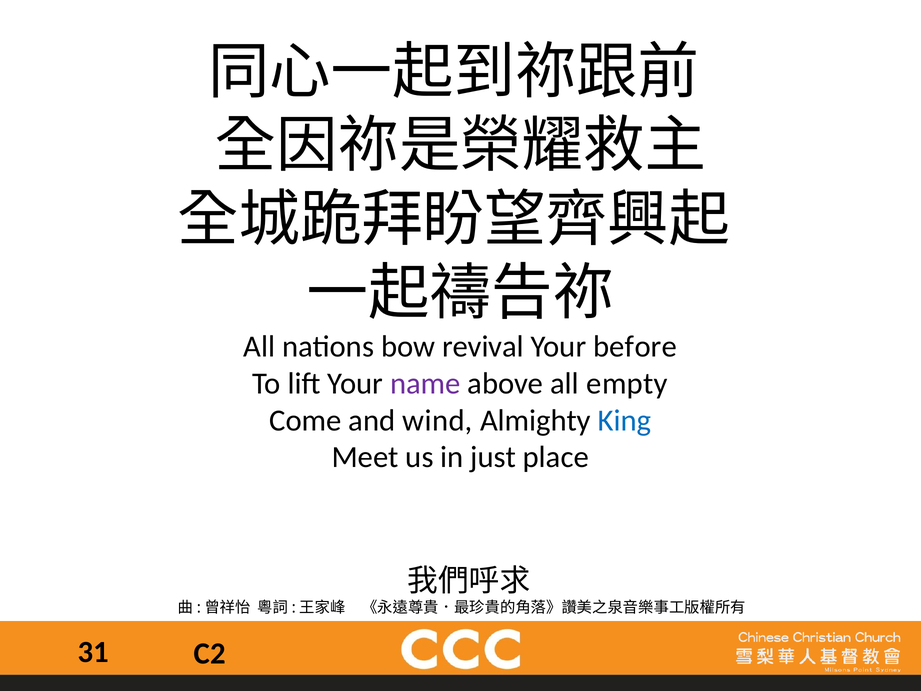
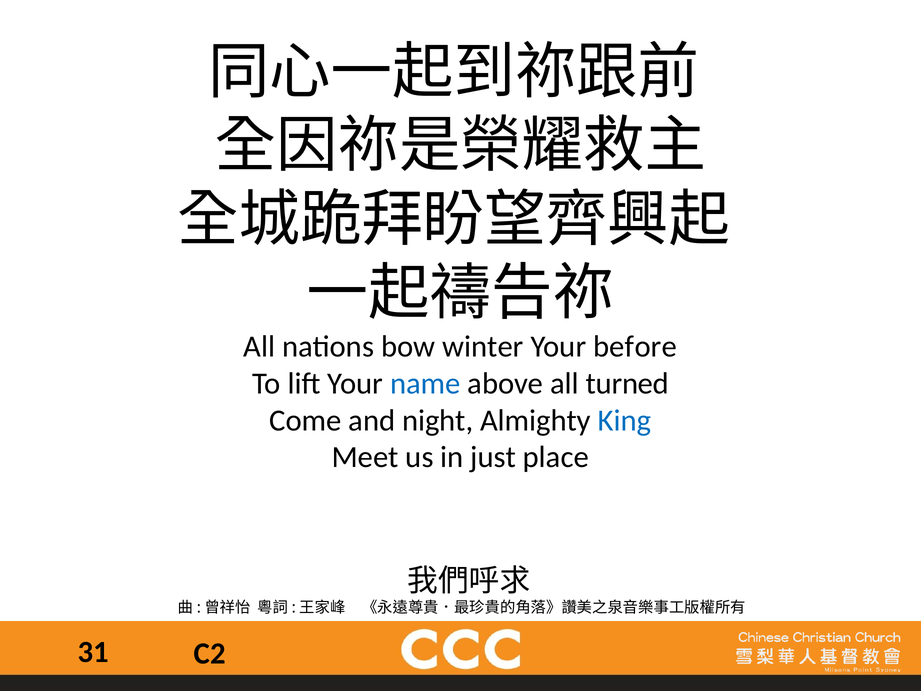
revival: revival -> winter
name colour: purple -> blue
empty: empty -> turned
wind: wind -> night
